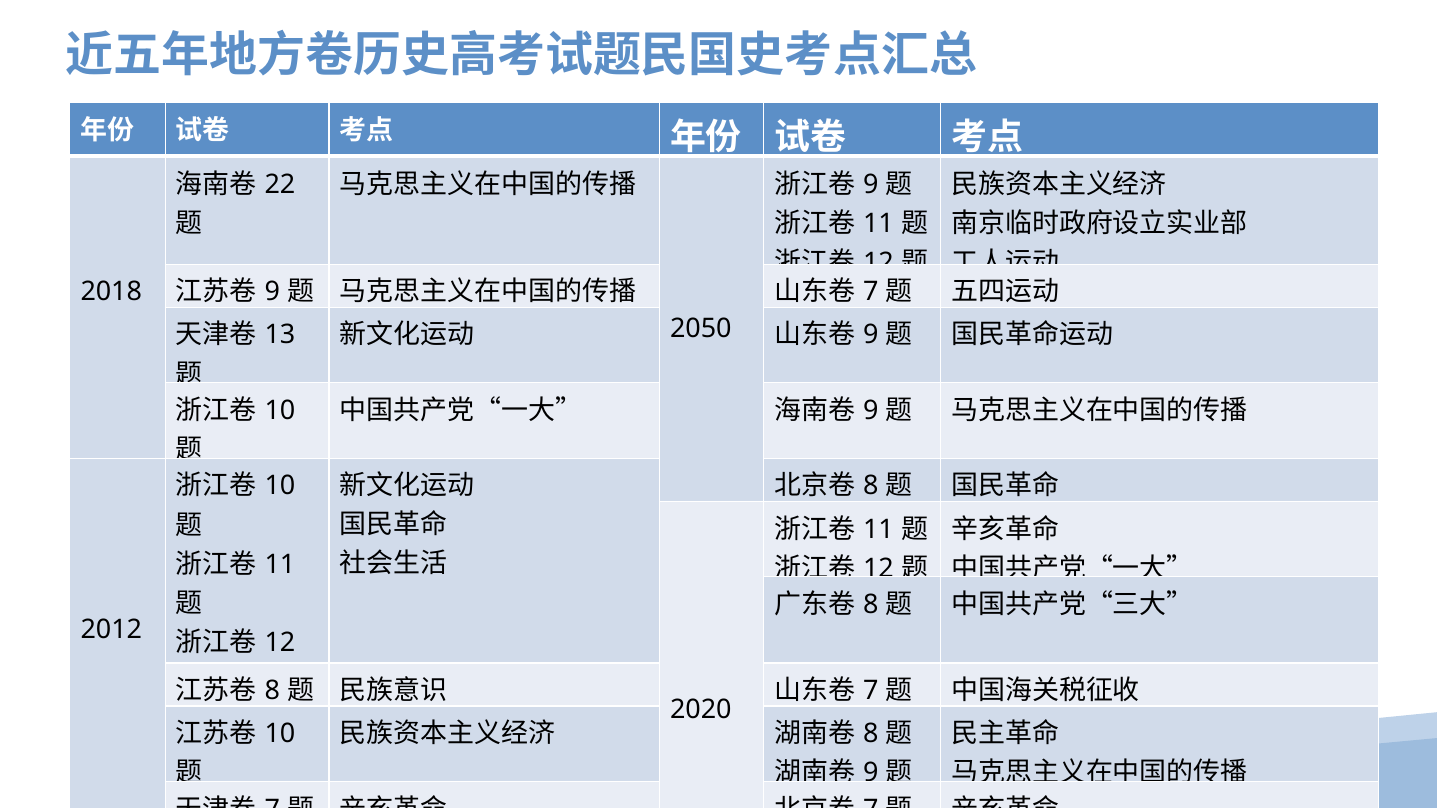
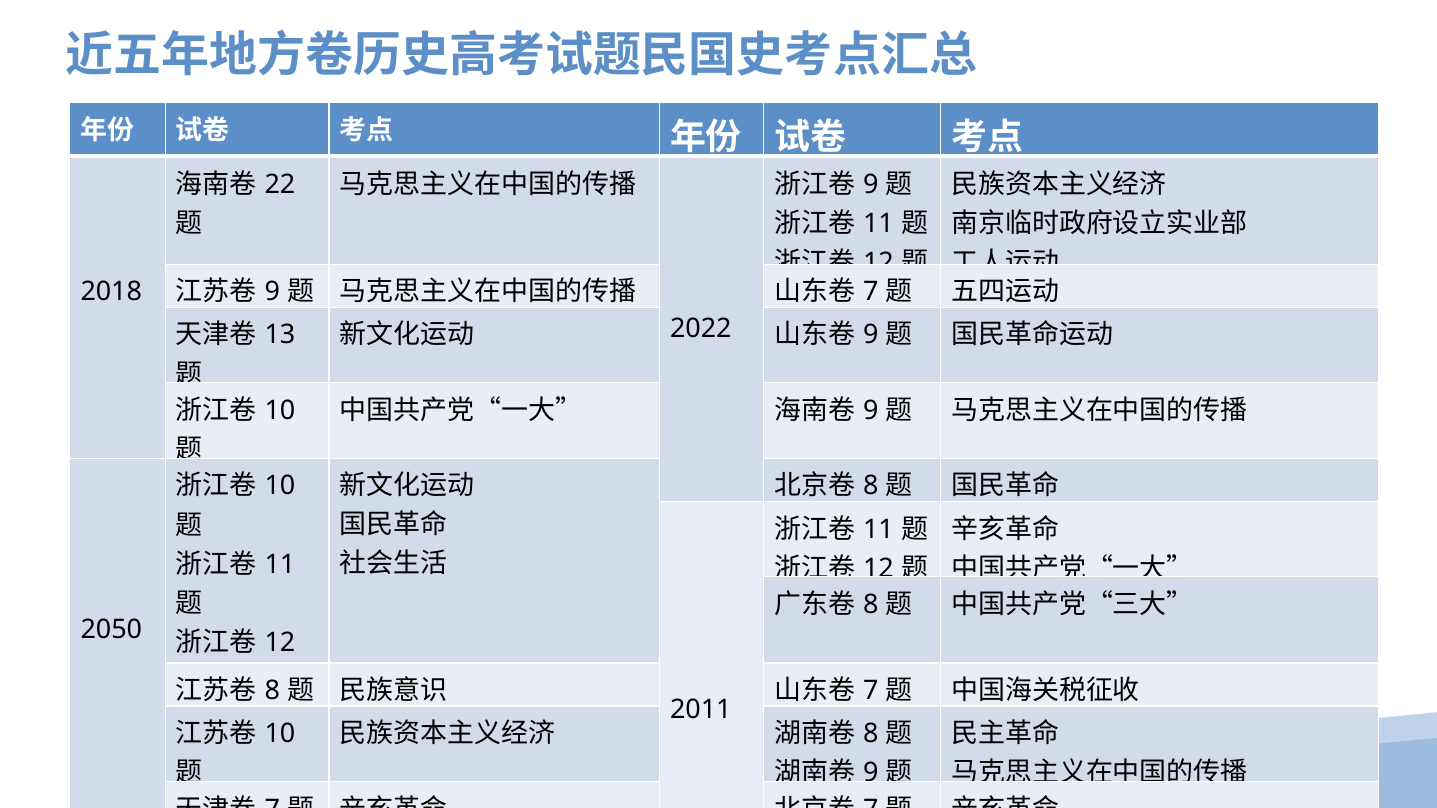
2050: 2050 -> 2022
2012: 2012 -> 2050
2020: 2020 -> 2011
